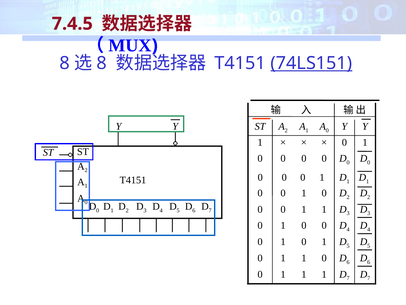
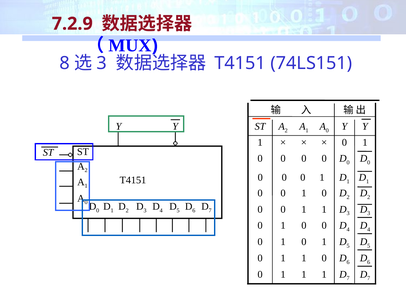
7.4.5: 7.4.5 -> 7.2.9
8 at (102, 63): 8 -> 3
74LS151 underline: present -> none
